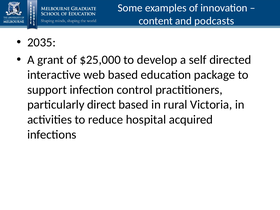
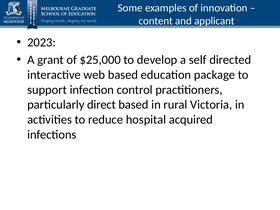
podcasts: podcasts -> applicant
2035: 2035 -> 2023
